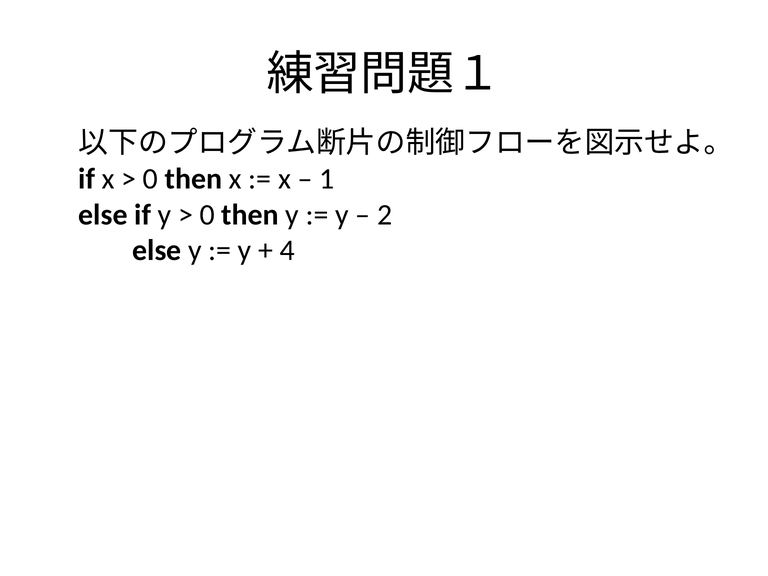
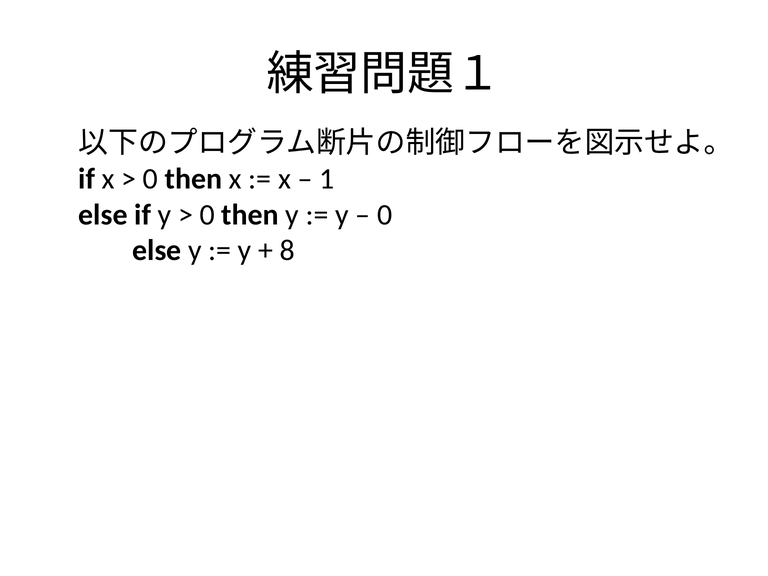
2 at (385, 215): 2 -> 0
4: 4 -> 8
